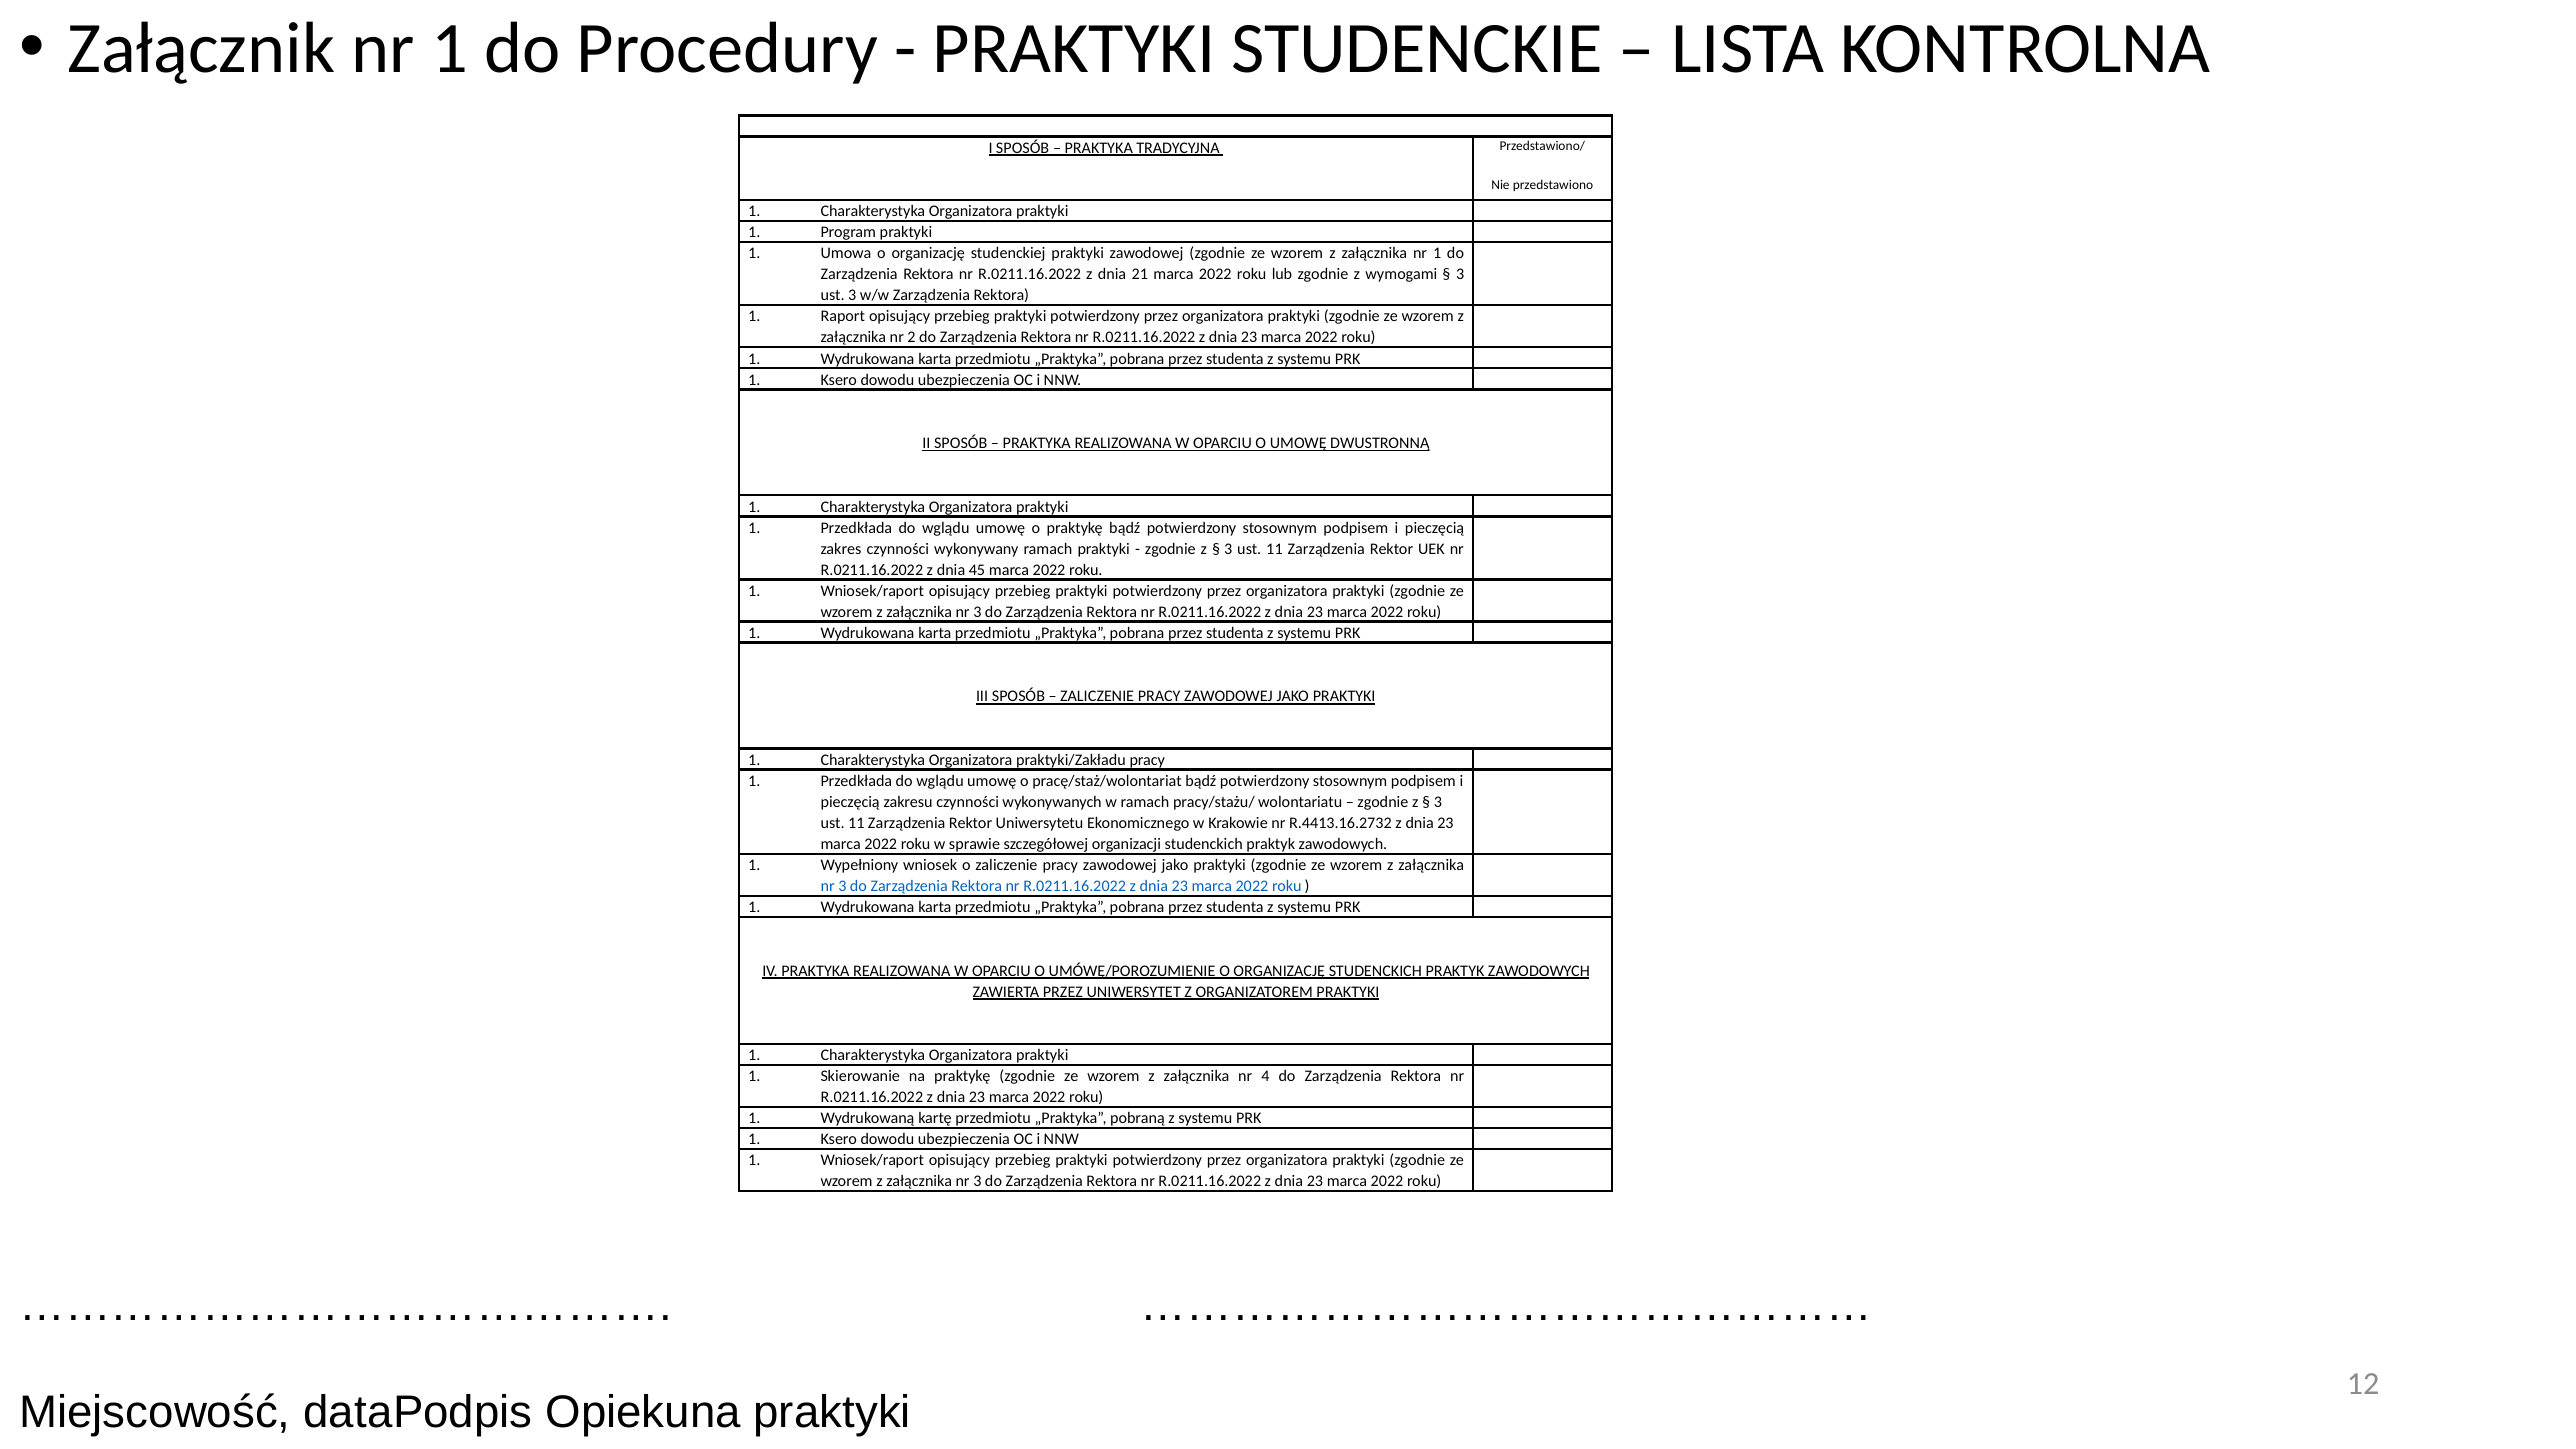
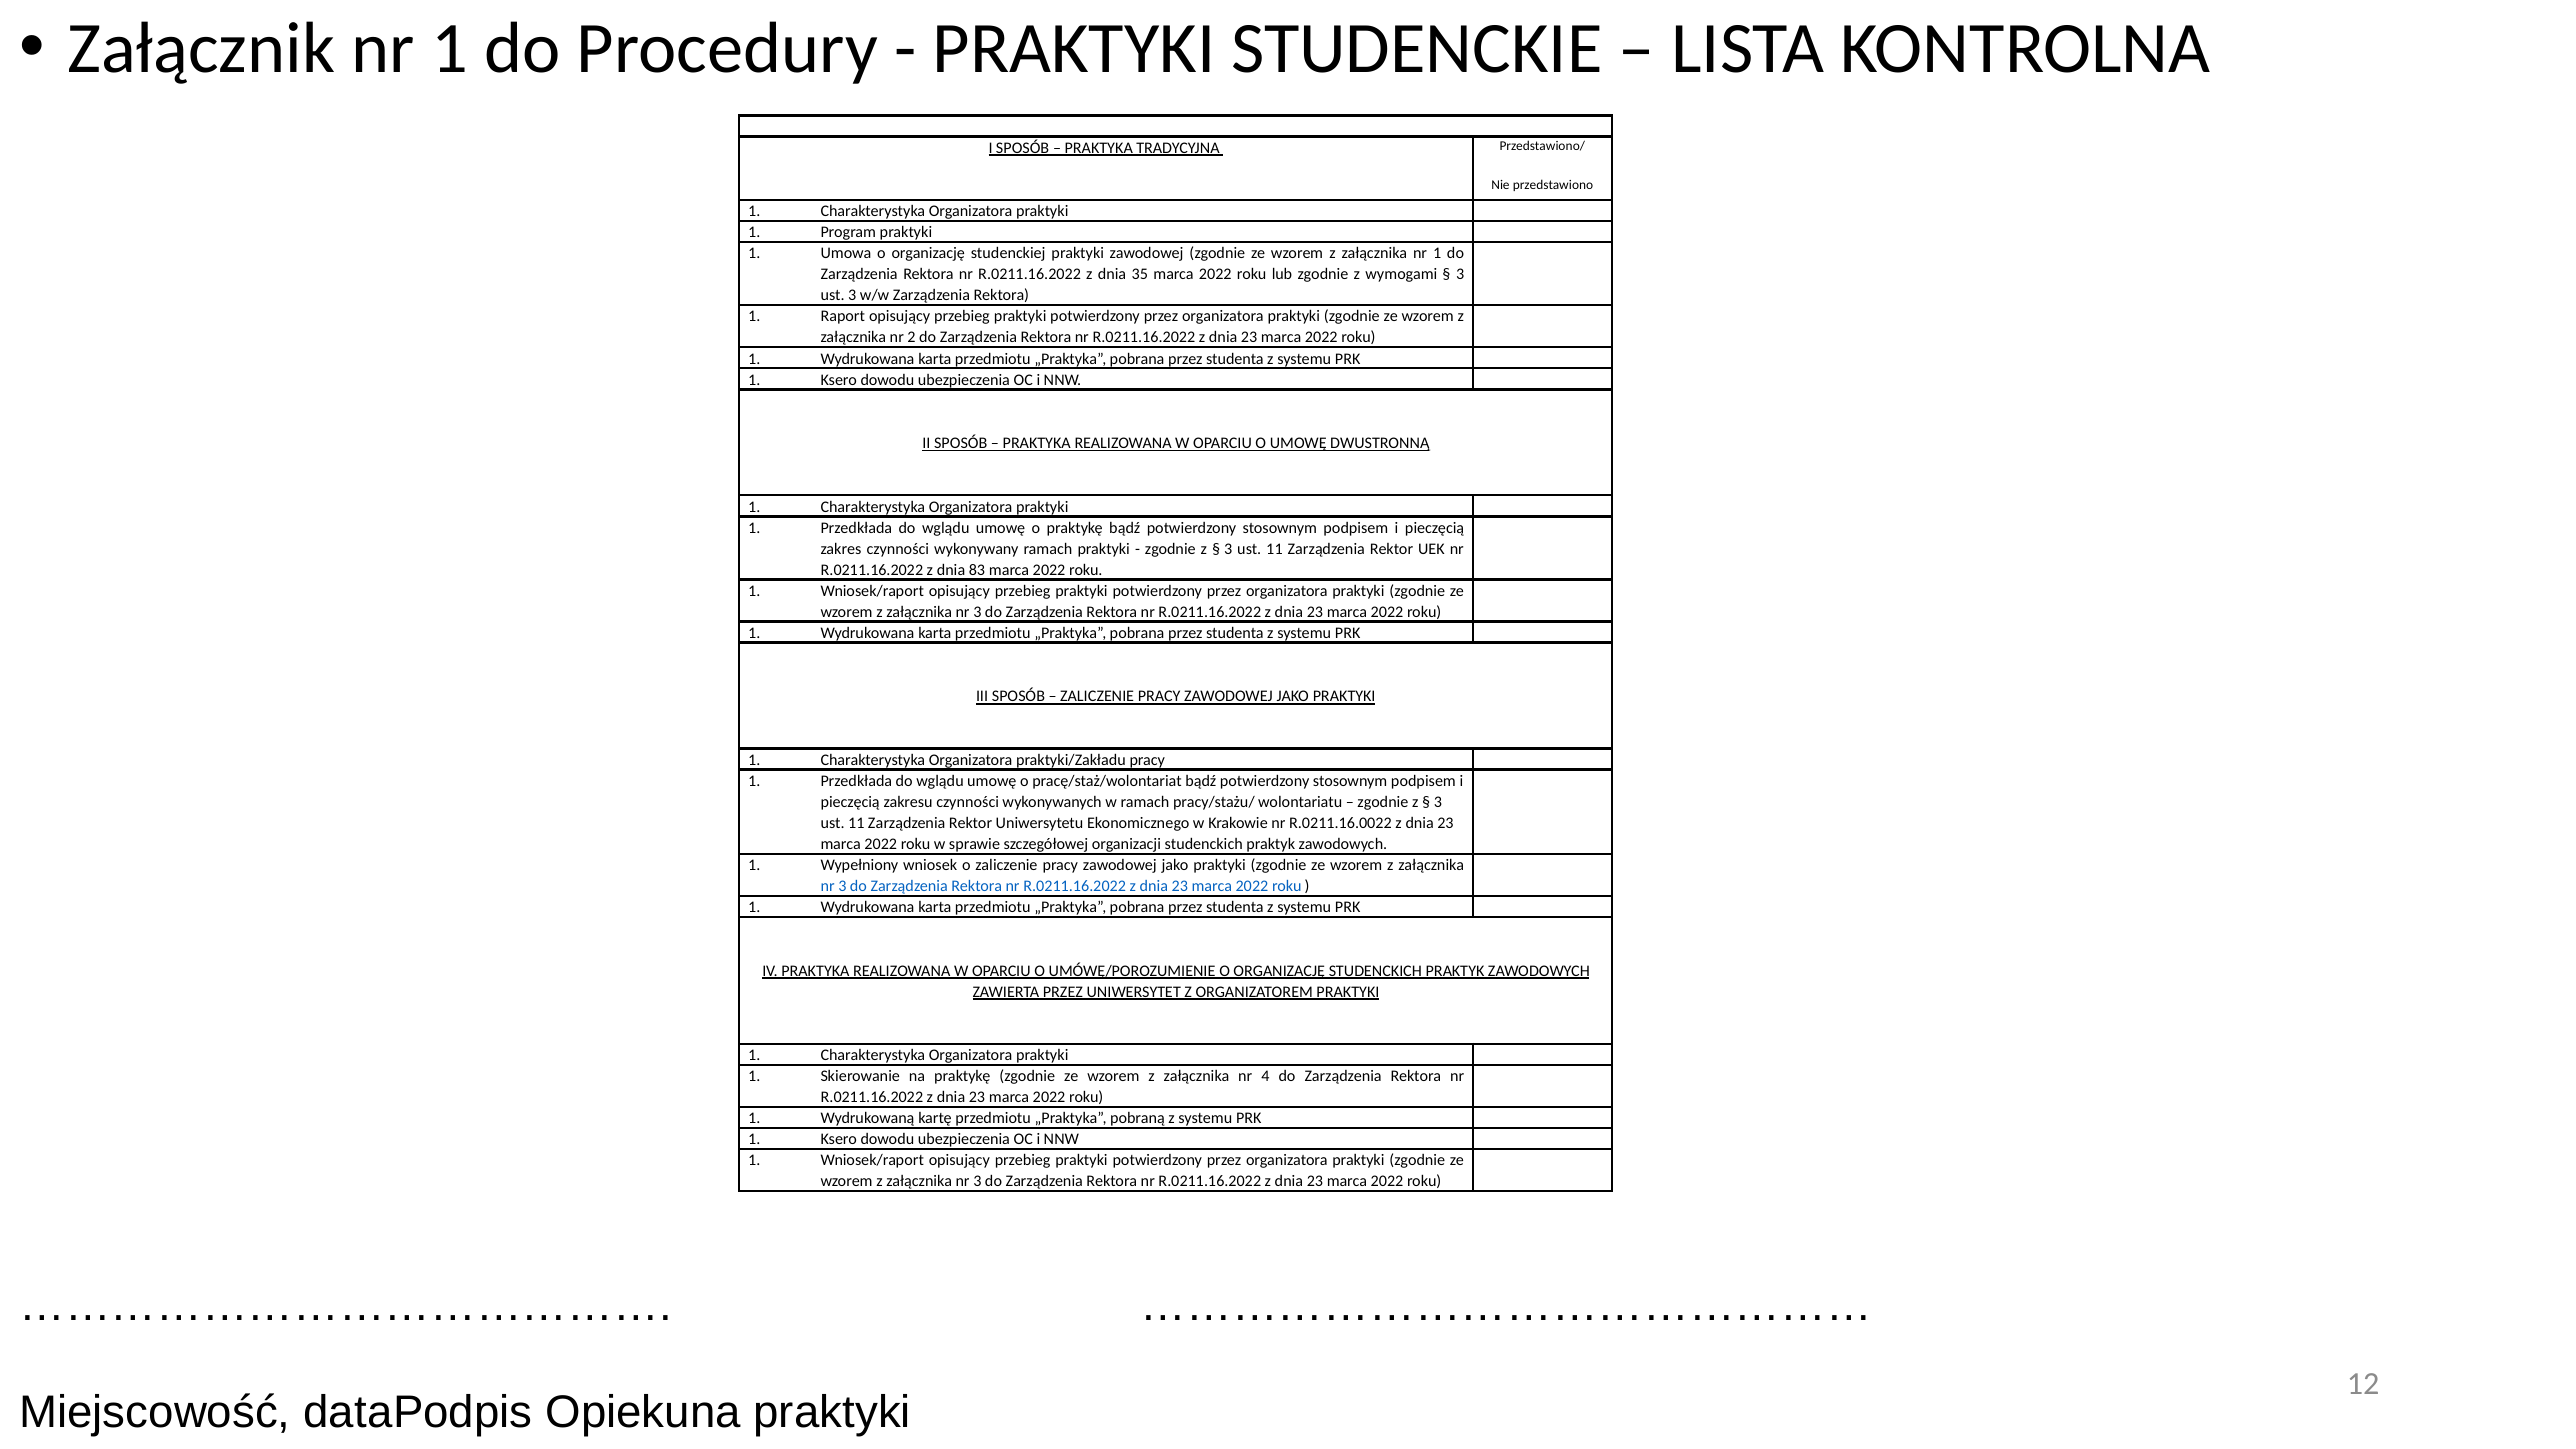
21: 21 -> 35
45: 45 -> 83
R.4413.16.2732: R.4413.16.2732 -> R.0211.16.0022
